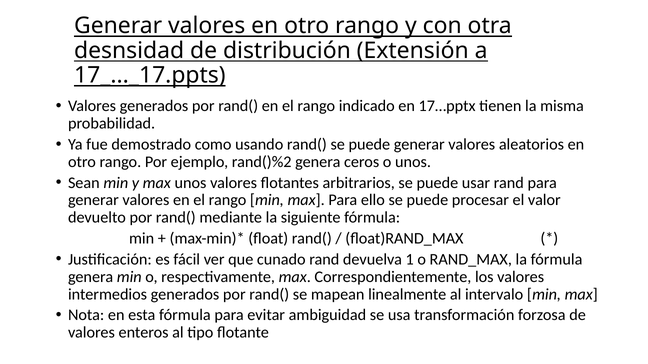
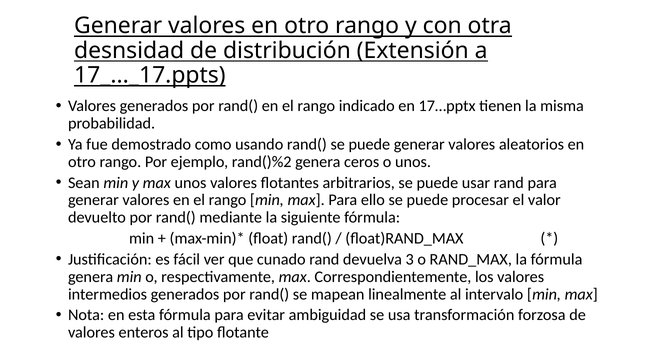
1: 1 -> 3
